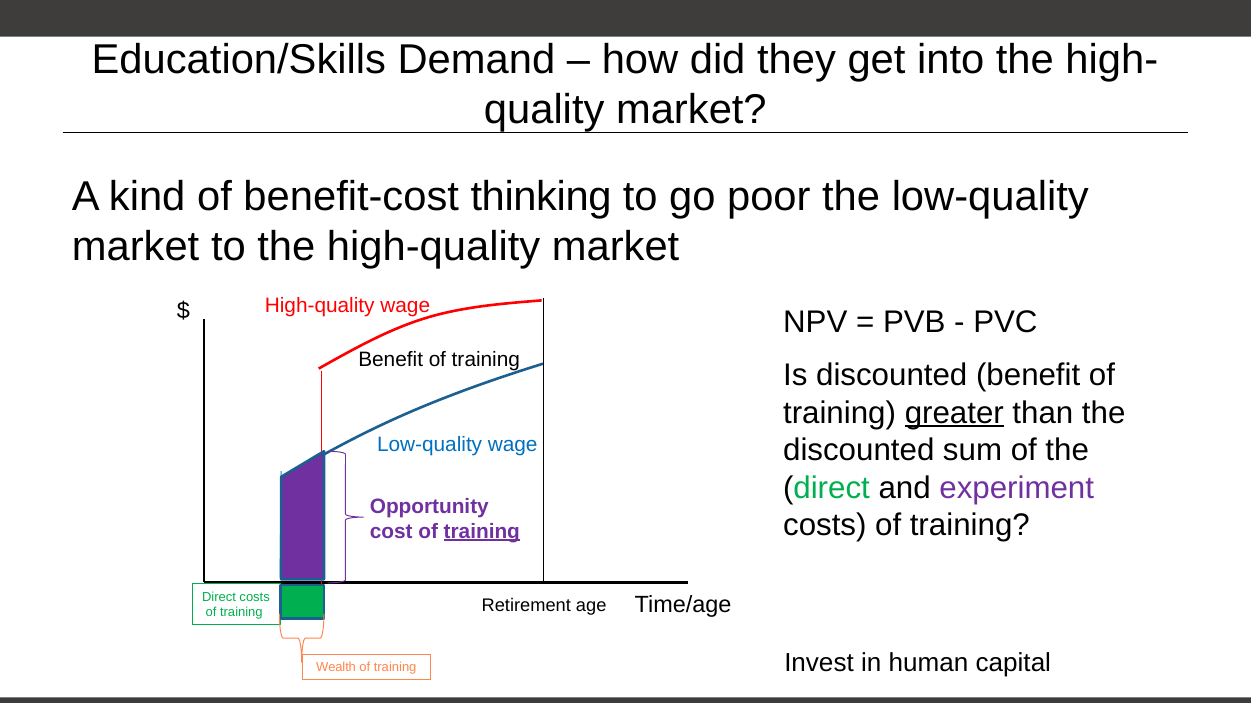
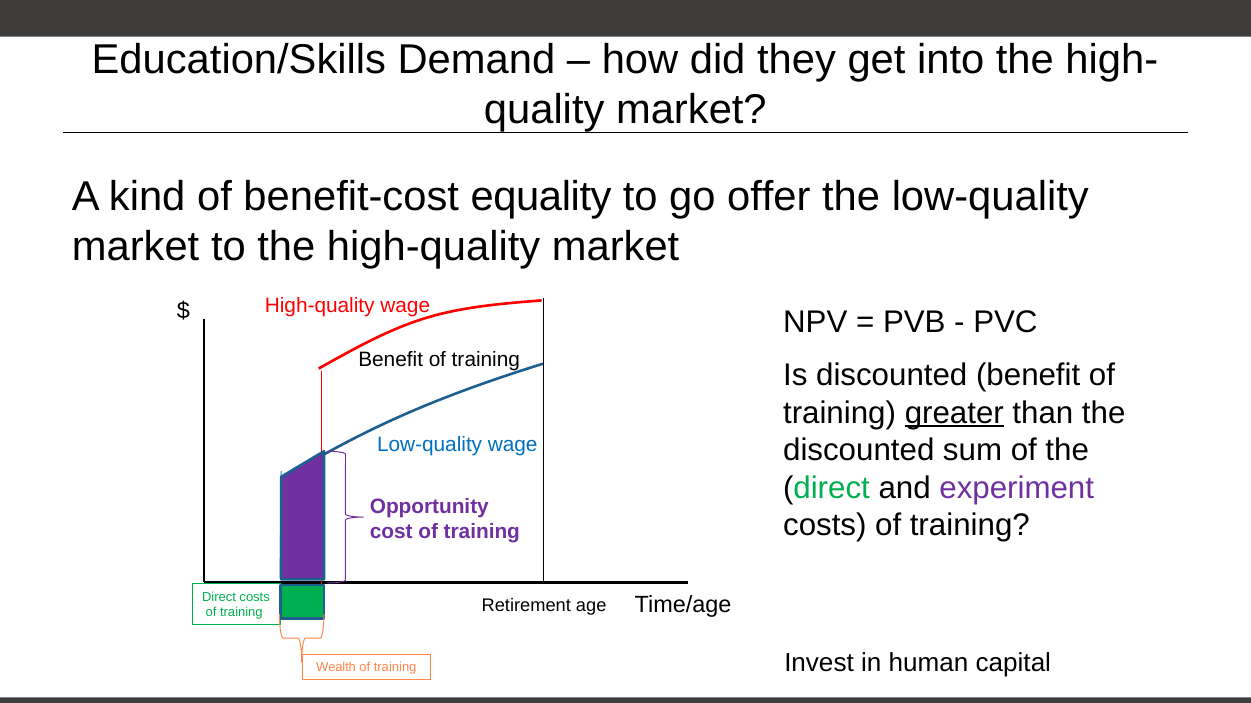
thinking: thinking -> equality
poor: poor -> offer
training at (482, 532) underline: present -> none
